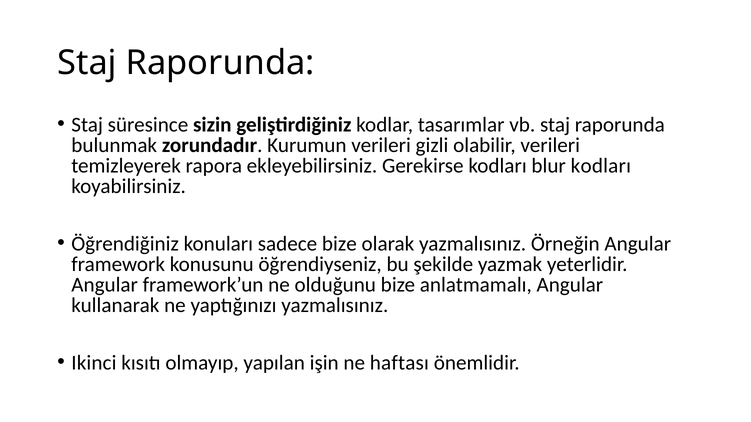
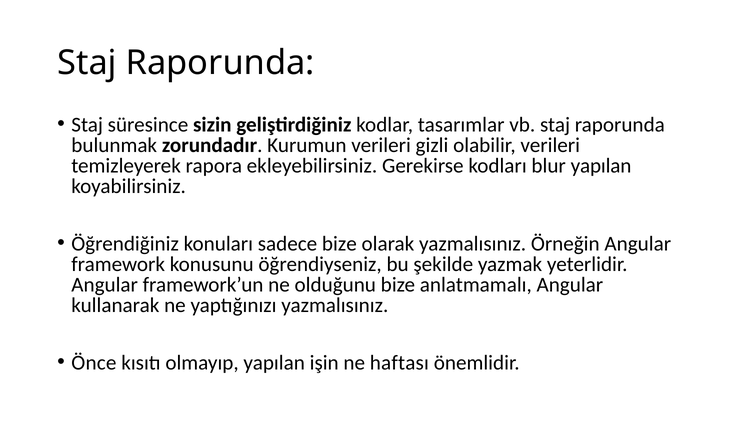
blur kodları: kodları -> yapılan
Ikinci: Ikinci -> Önce
